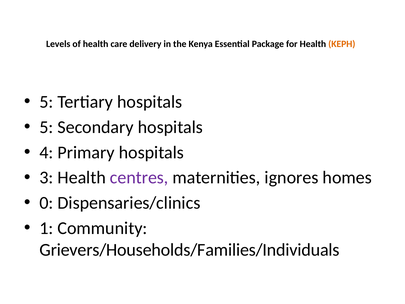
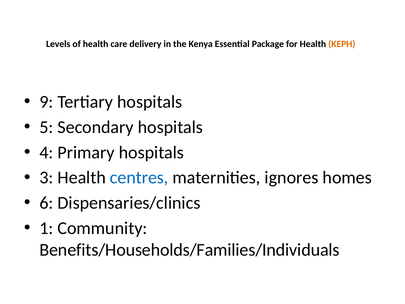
5 at (46, 102): 5 -> 9
centres colour: purple -> blue
0: 0 -> 6
Grievers/Households/Families/Individuals: Grievers/Households/Families/Individuals -> Benefits/Households/Families/Individuals
